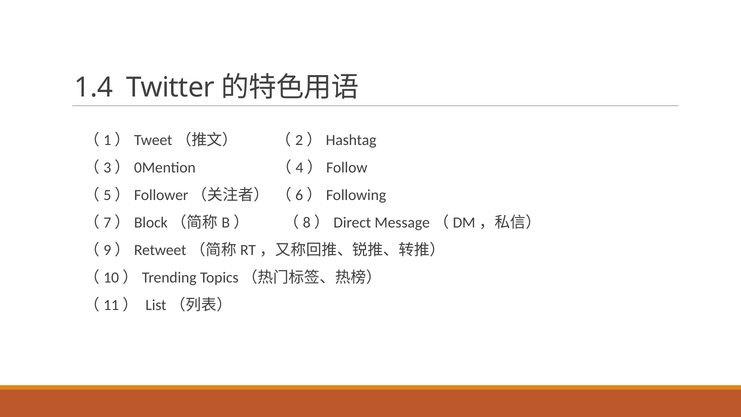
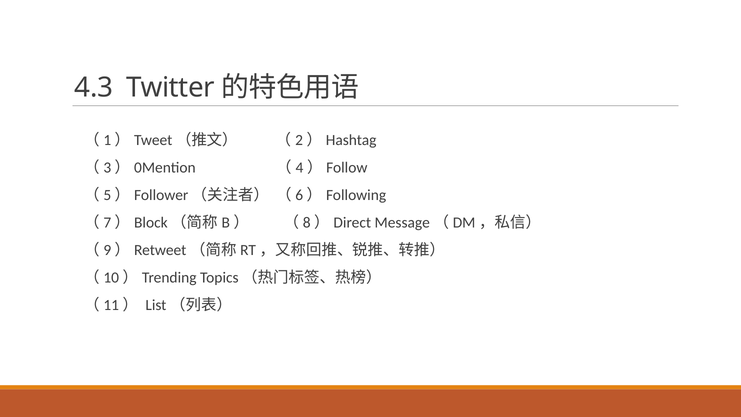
1.4: 1.4 -> 4.3
